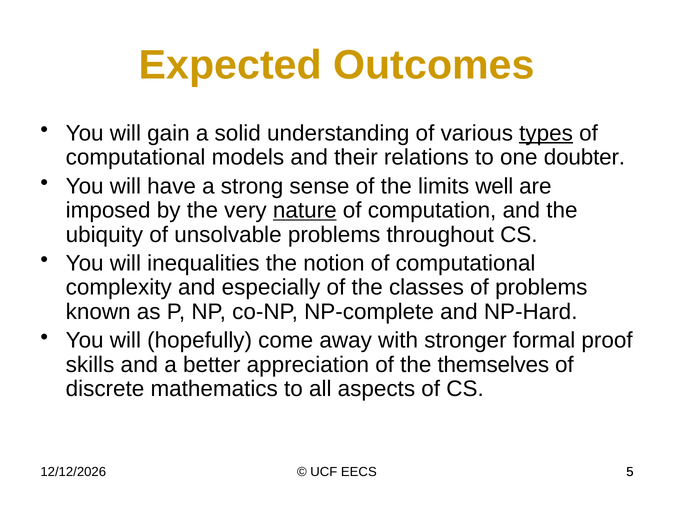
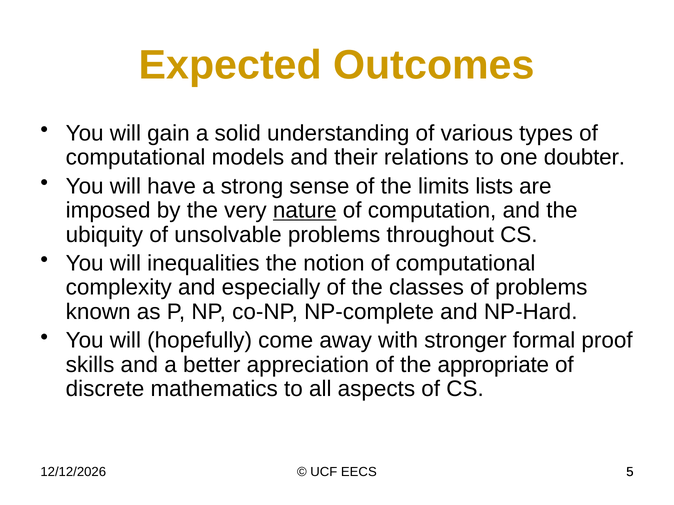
types underline: present -> none
well: well -> lists
themselves: themselves -> appropriate
